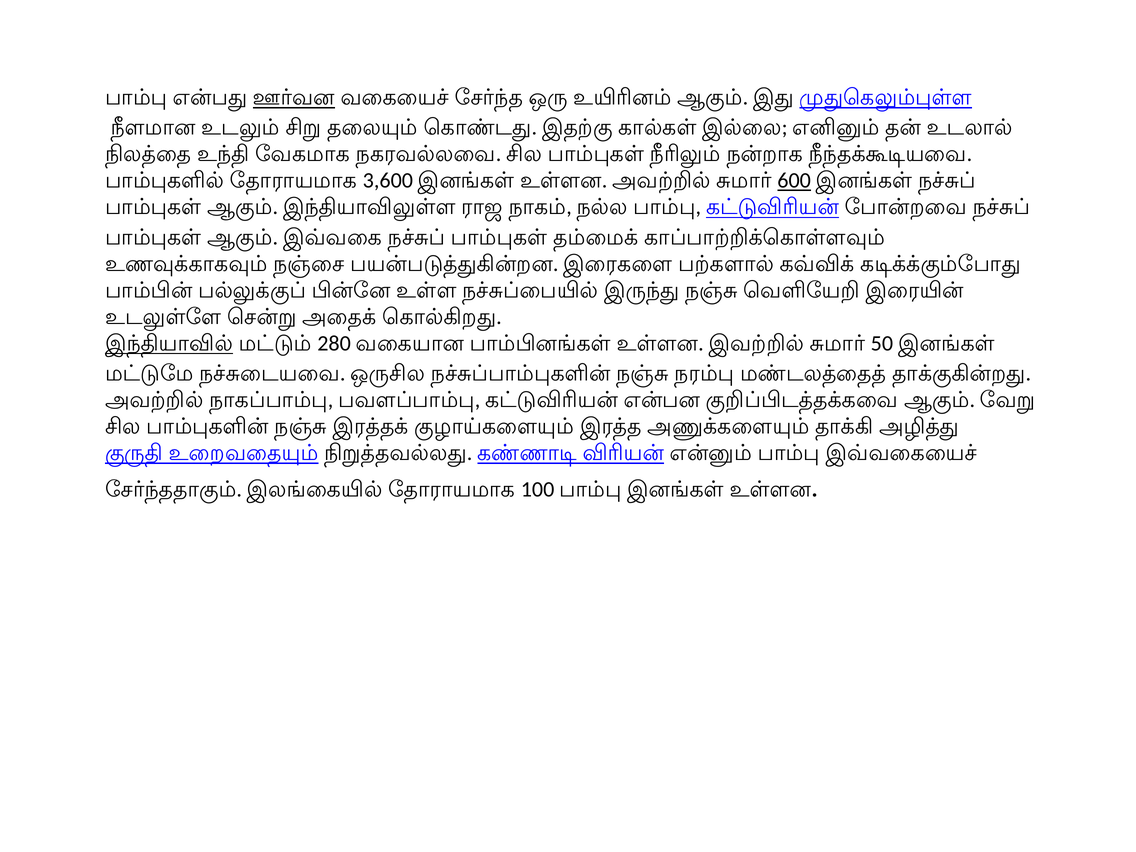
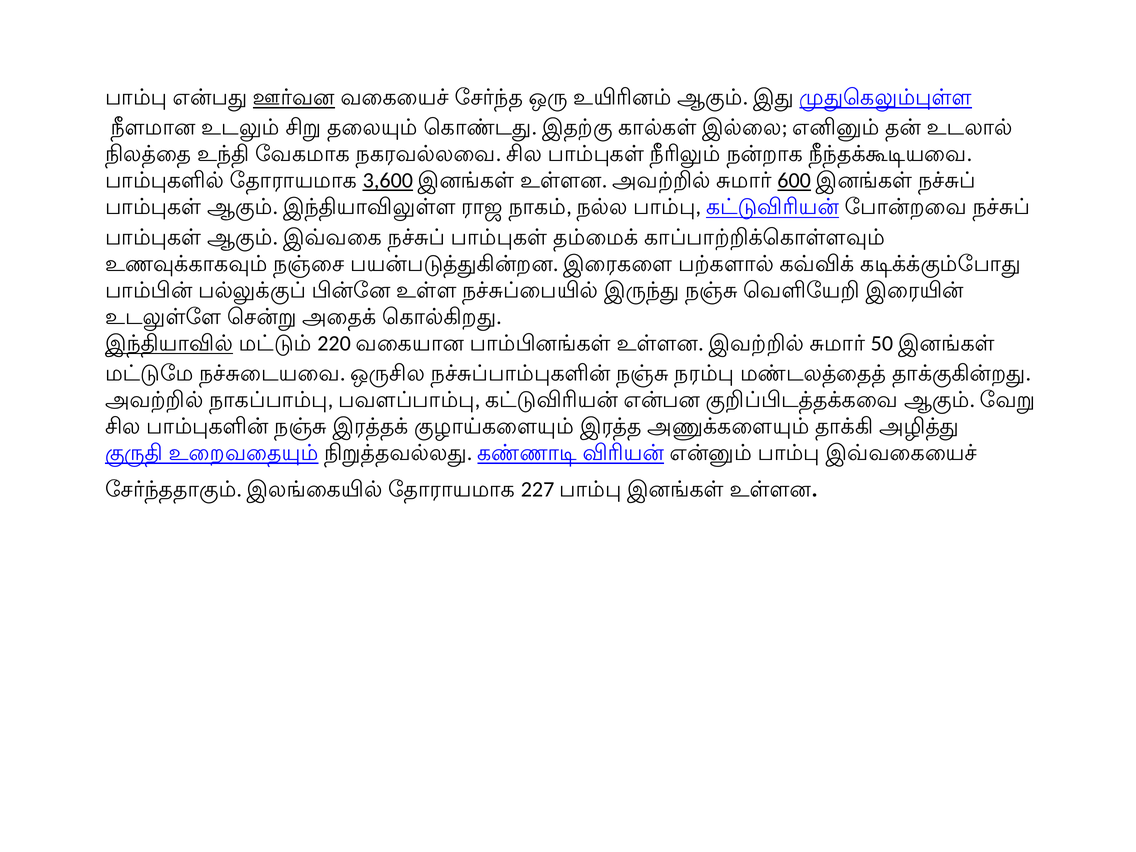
3,600 underline: none -> present
280: 280 -> 220
100: 100 -> 227
